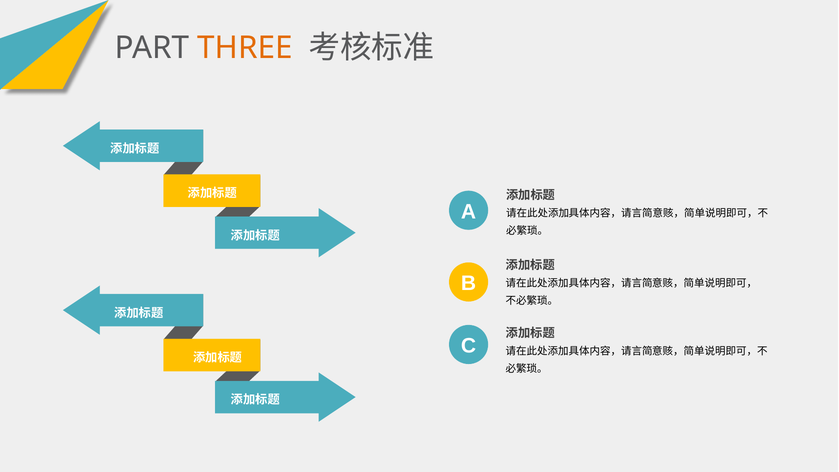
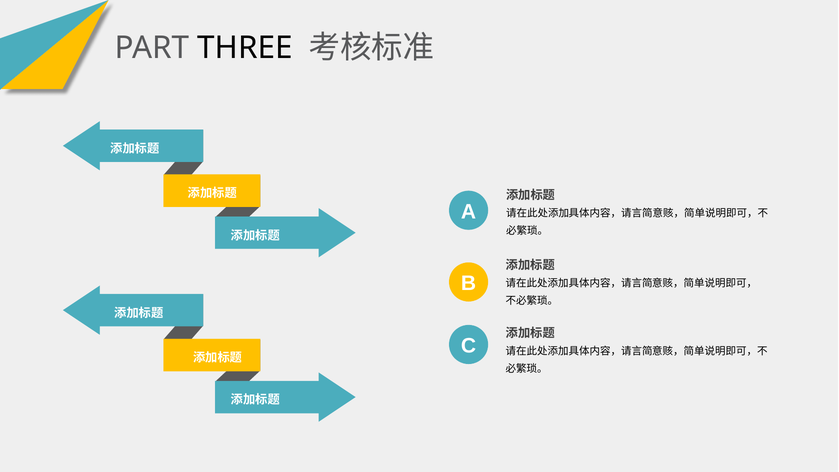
THREE colour: orange -> black
